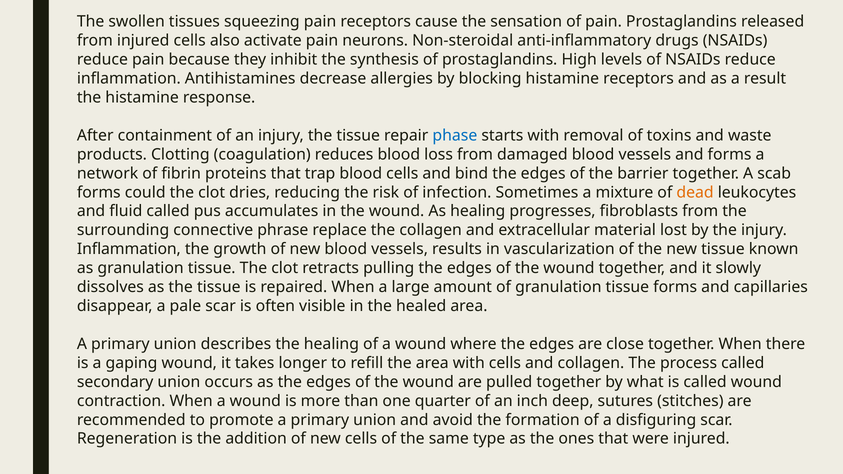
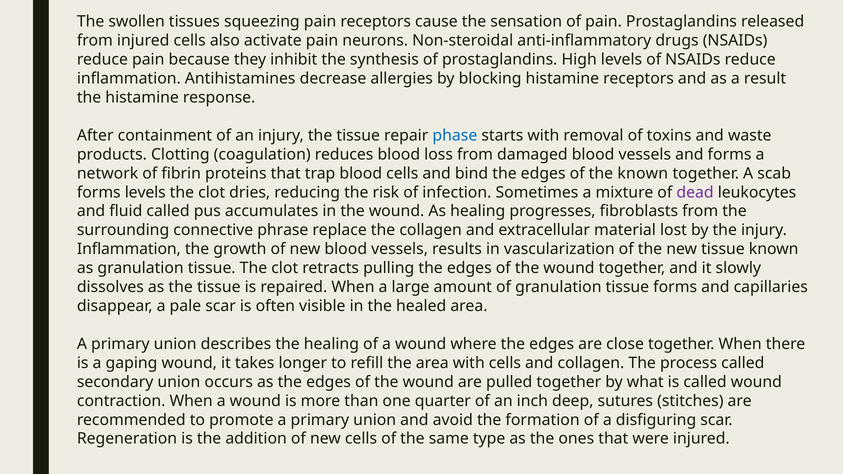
the barrier: barrier -> known
forms could: could -> levels
dead colour: orange -> purple
